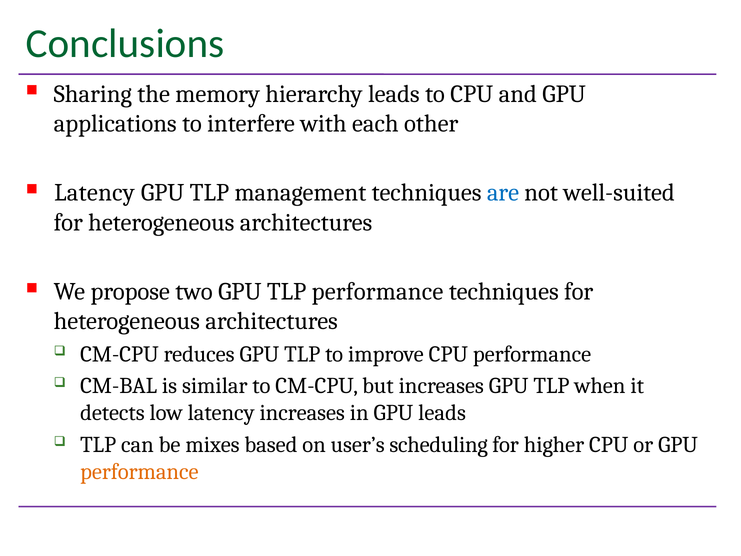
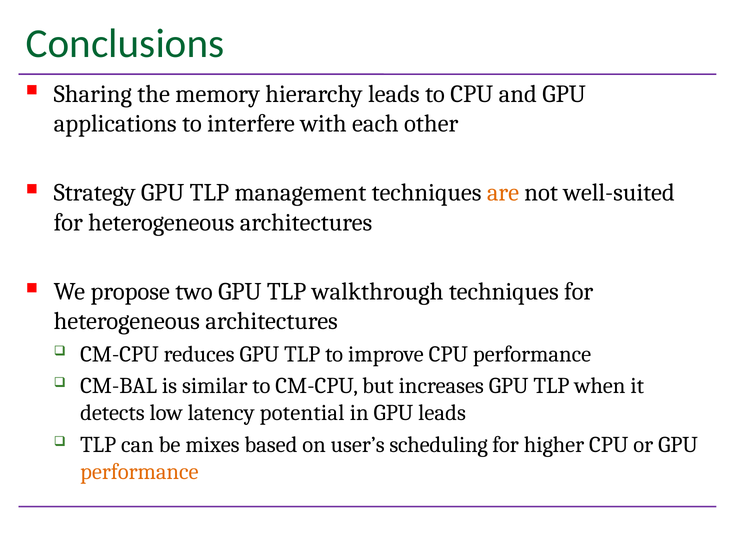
Latency at (94, 193): Latency -> Strategy
are colour: blue -> orange
TLP performance: performance -> walkthrough
latency increases: increases -> potential
